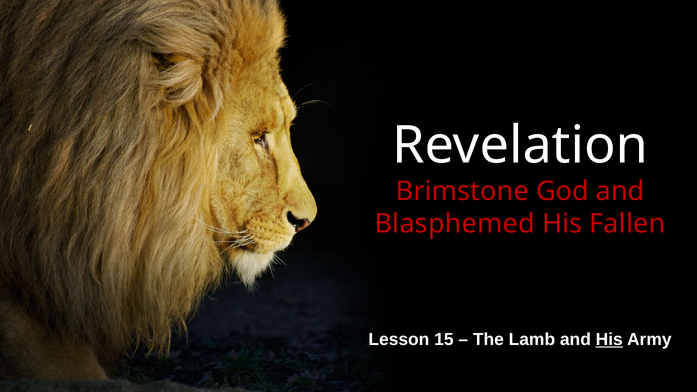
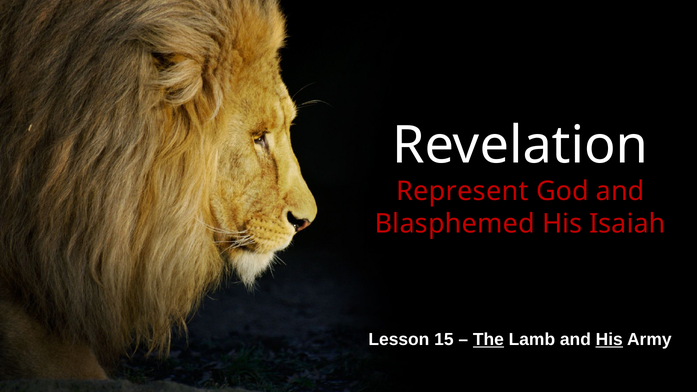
Brimstone: Brimstone -> Represent
Fallen: Fallen -> Isaiah
The underline: none -> present
